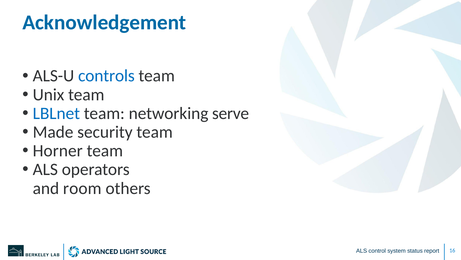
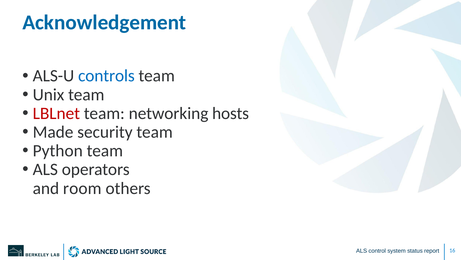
LBLnet colour: blue -> red
serve: serve -> hosts
Horner: Horner -> Python
